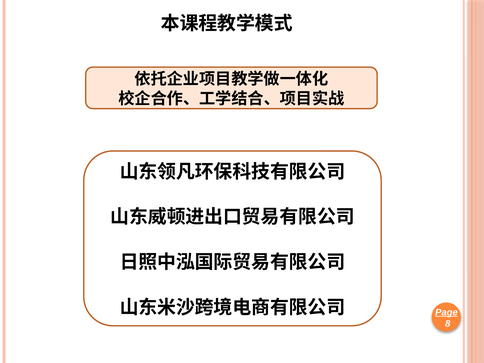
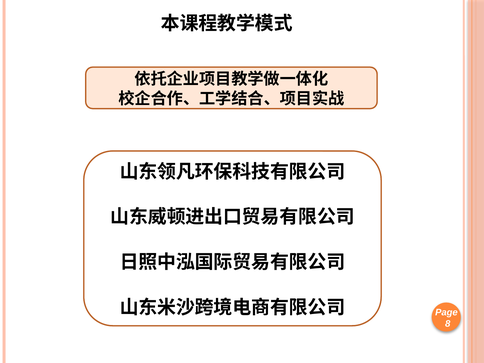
Page underline: present -> none
